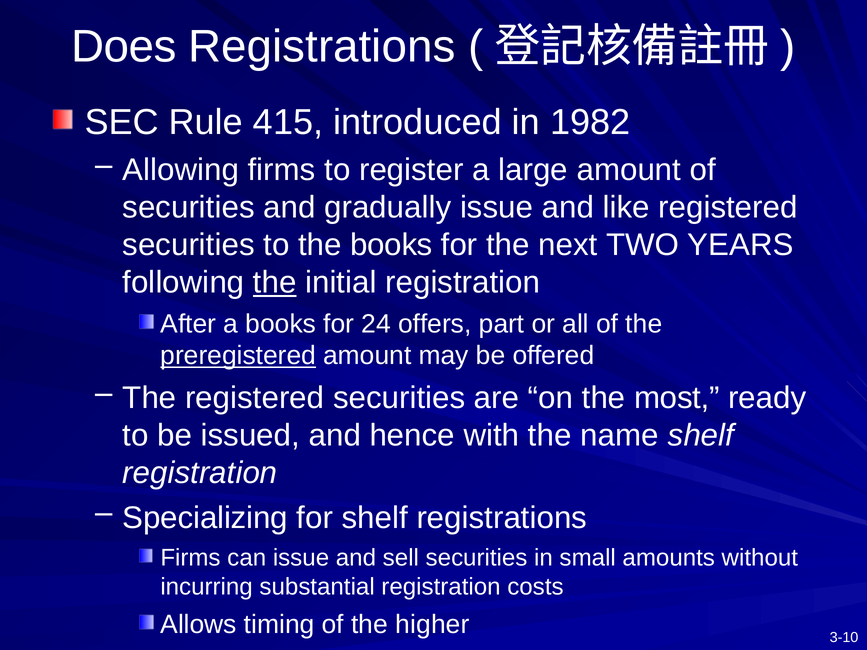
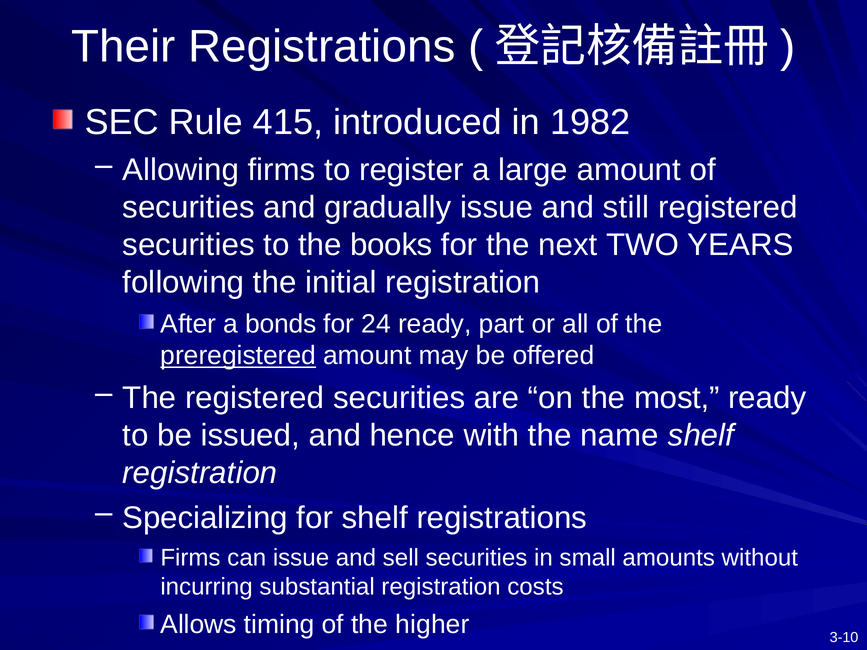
Does: Does -> Their
like: like -> still
the at (275, 282) underline: present -> none
a books: books -> bonds
24 offers: offers -> ready
